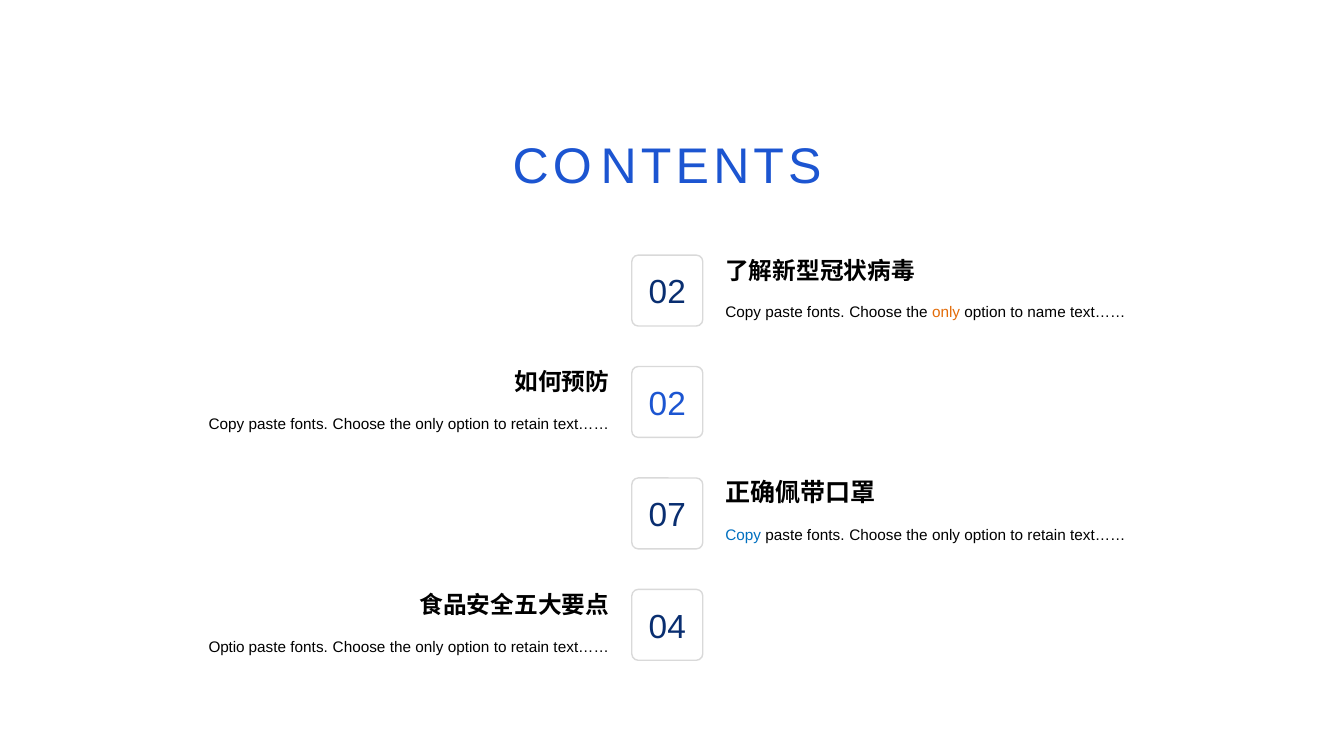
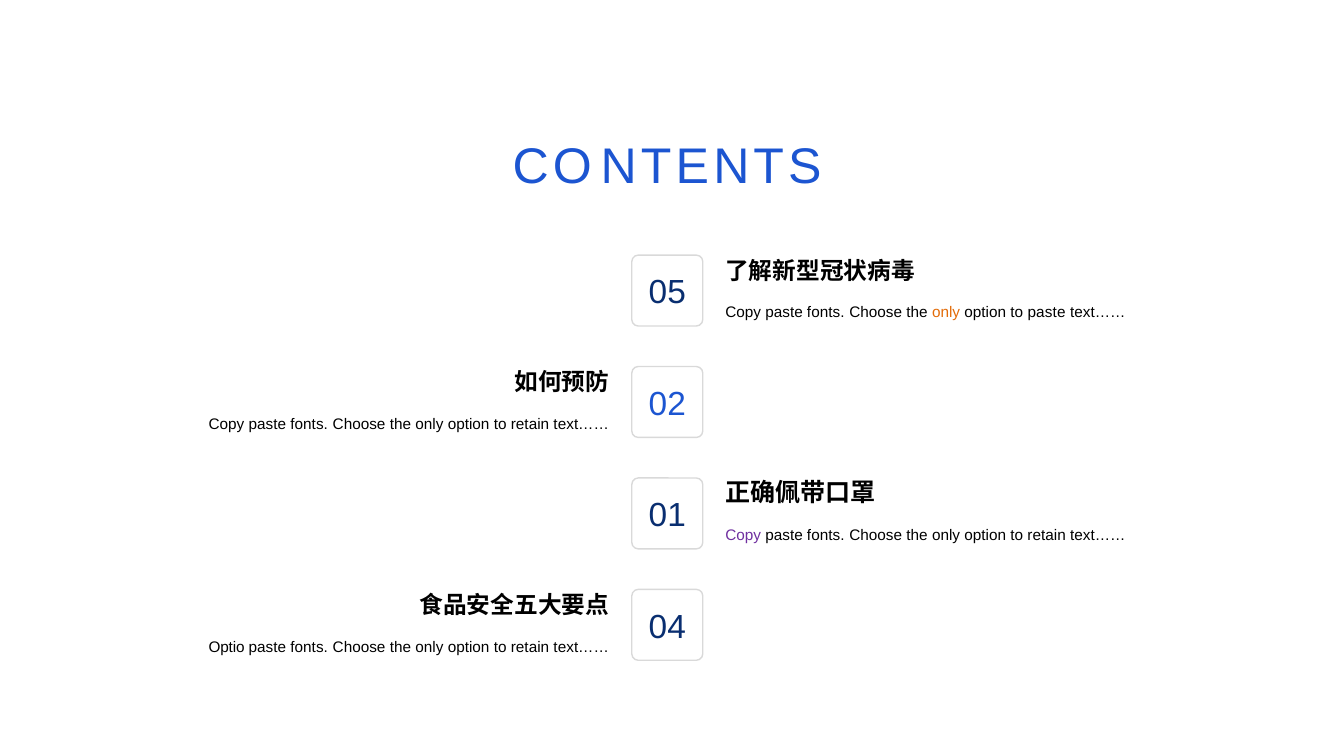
2 at (677, 293): 2 -> 5
to name: name -> paste
7: 7 -> 1
Copy at (743, 536) colour: blue -> purple
